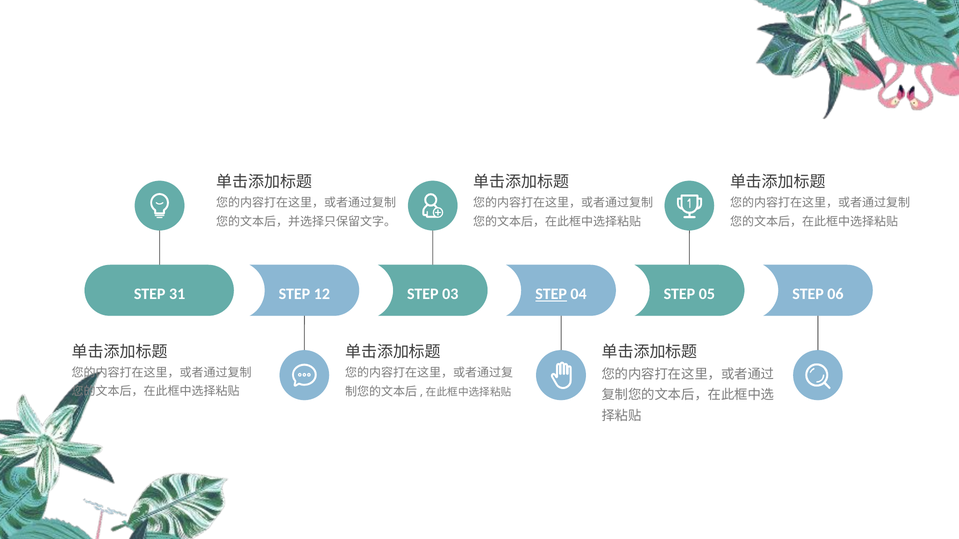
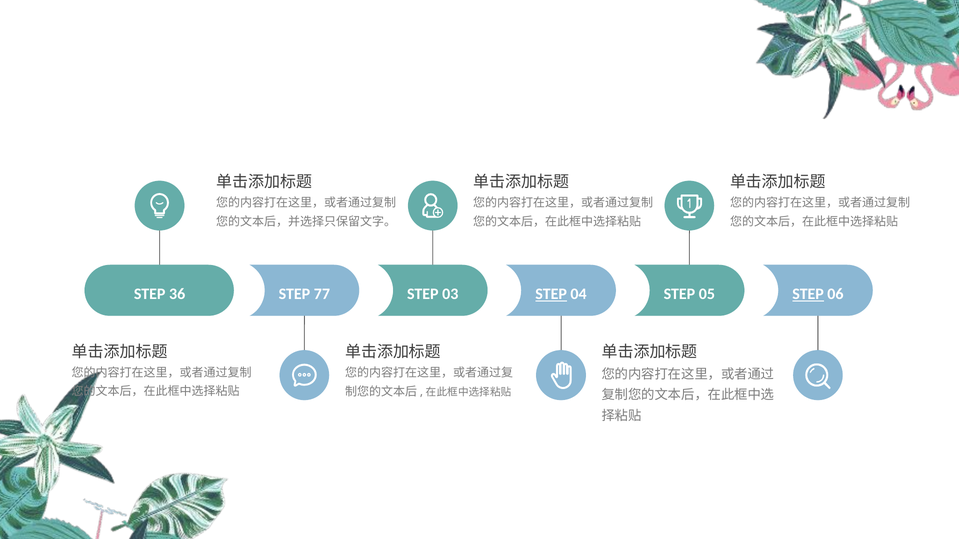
31: 31 -> 36
12: 12 -> 77
STEP at (808, 294) underline: none -> present
